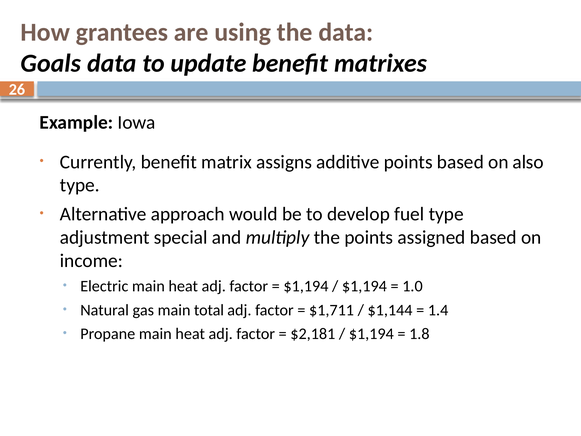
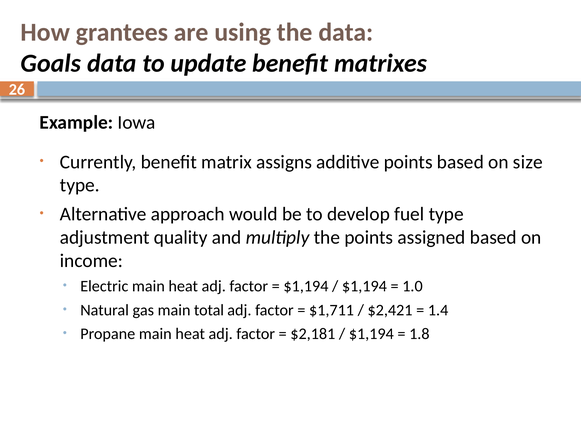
also: also -> size
special: special -> quality
$1,144: $1,144 -> $2,421
